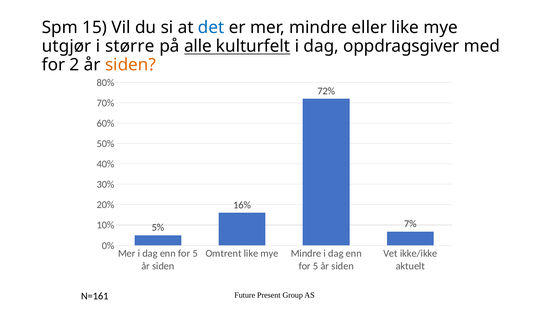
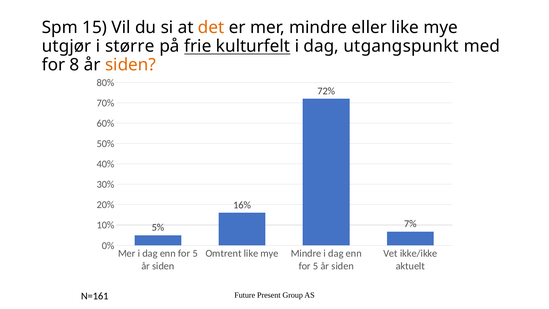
det colour: blue -> orange
alle: alle -> frie
oppdragsgiver: oppdragsgiver -> utgangspunkt
2: 2 -> 8
